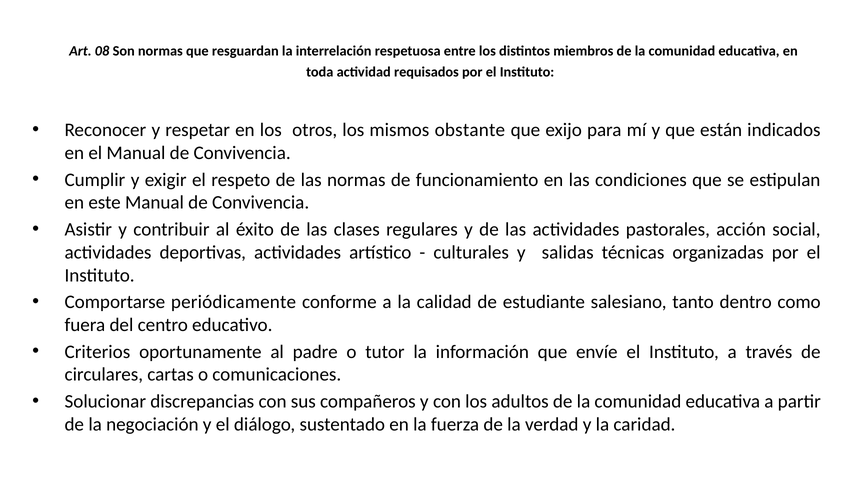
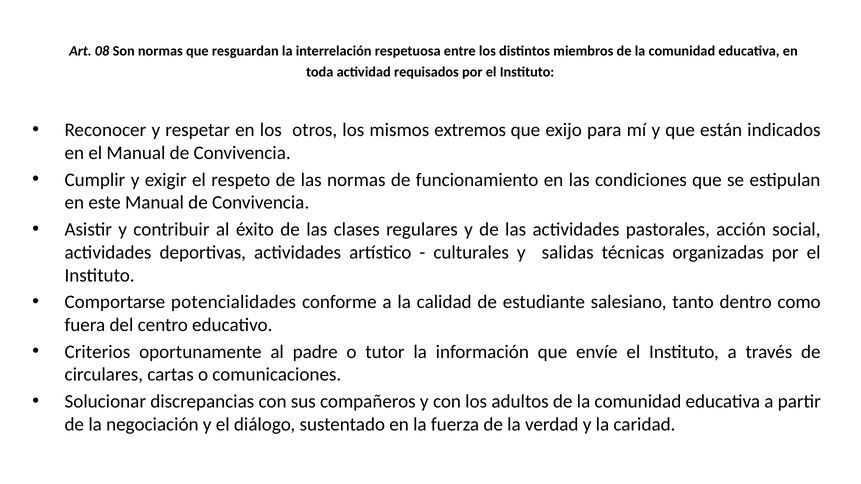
obstante: obstante -> extremos
periódicamente: periódicamente -> potencialidades
